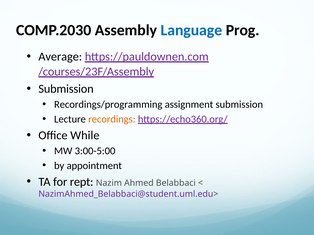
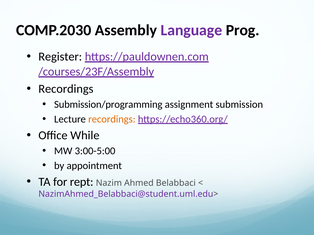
Language colour: blue -> purple
Average: Average -> Register
Submission at (66, 89): Submission -> Recordings
Recordings/programming: Recordings/programming -> Submission/programming
